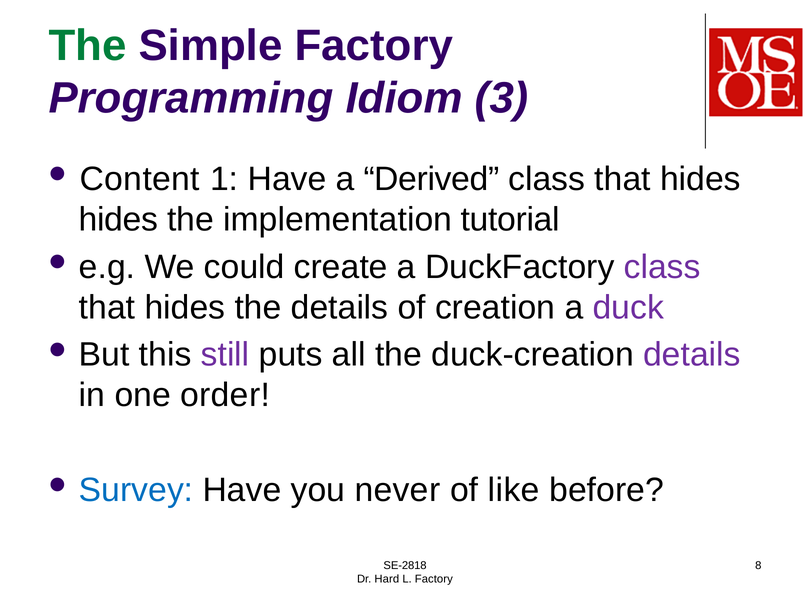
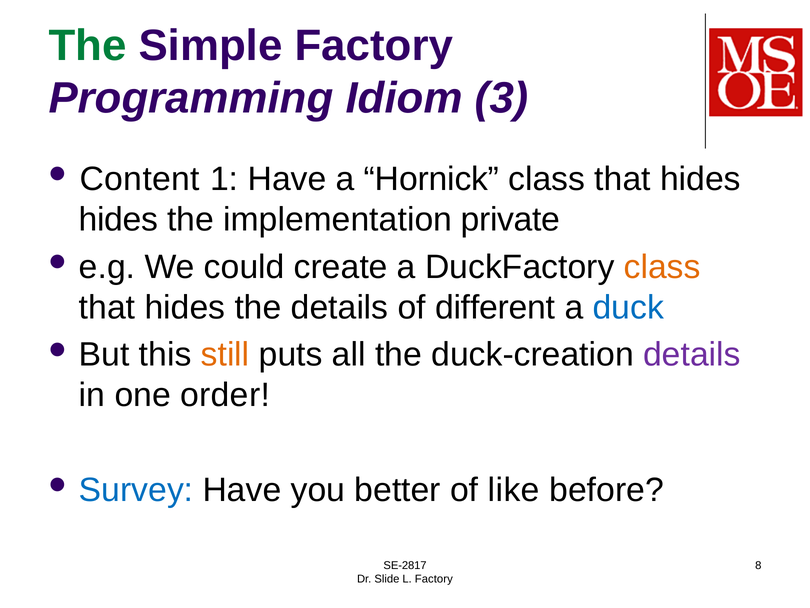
Derived: Derived -> Hornick
tutorial: tutorial -> private
class at (662, 267) colour: purple -> orange
creation: creation -> different
duck colour: purple -> blue
still colour: purple -> orange
never: never -> better
SE-2818: SE-2818 -> SE-2817
Hard: Hard -> Slide
